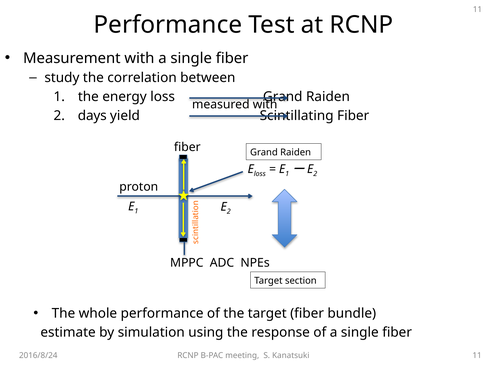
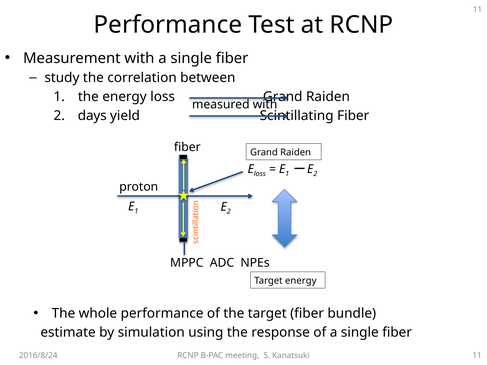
Target section: section -> energy
